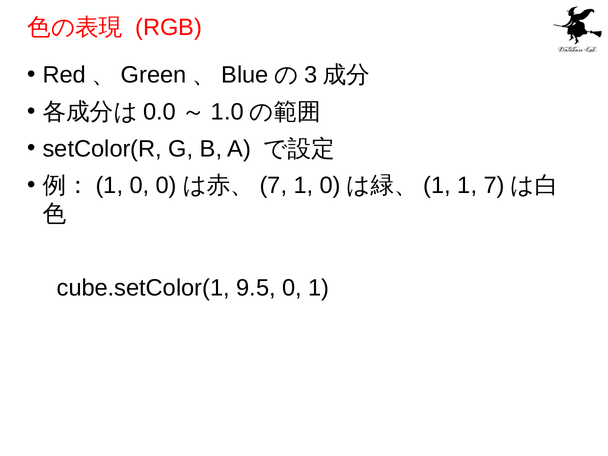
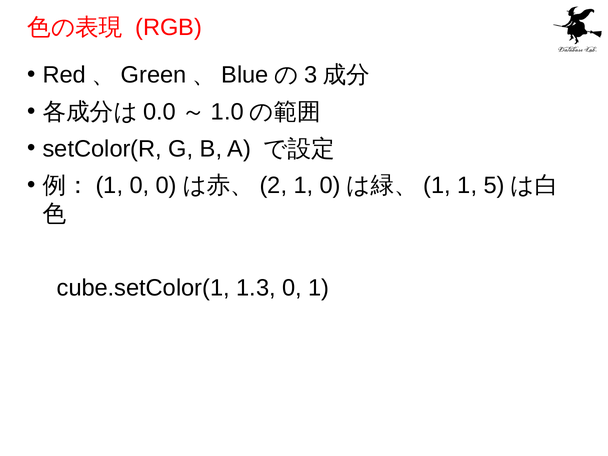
7 at (273, 186): 7 -> 2
1 7: 7 -> 5
9.5: 9.5 -> 1.3
